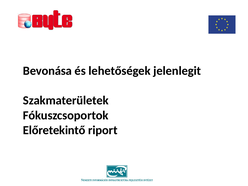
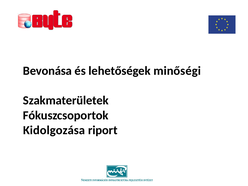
jelenlegit: jelenlegit -> minőségi
Előretekintő: Előretekintő -> Kidolgozása
